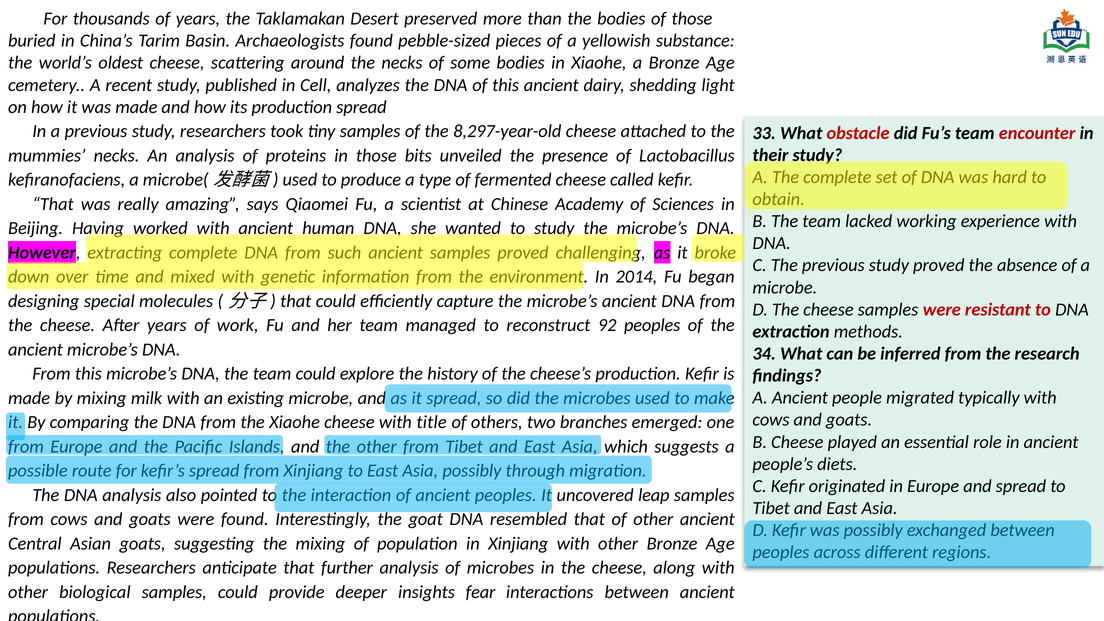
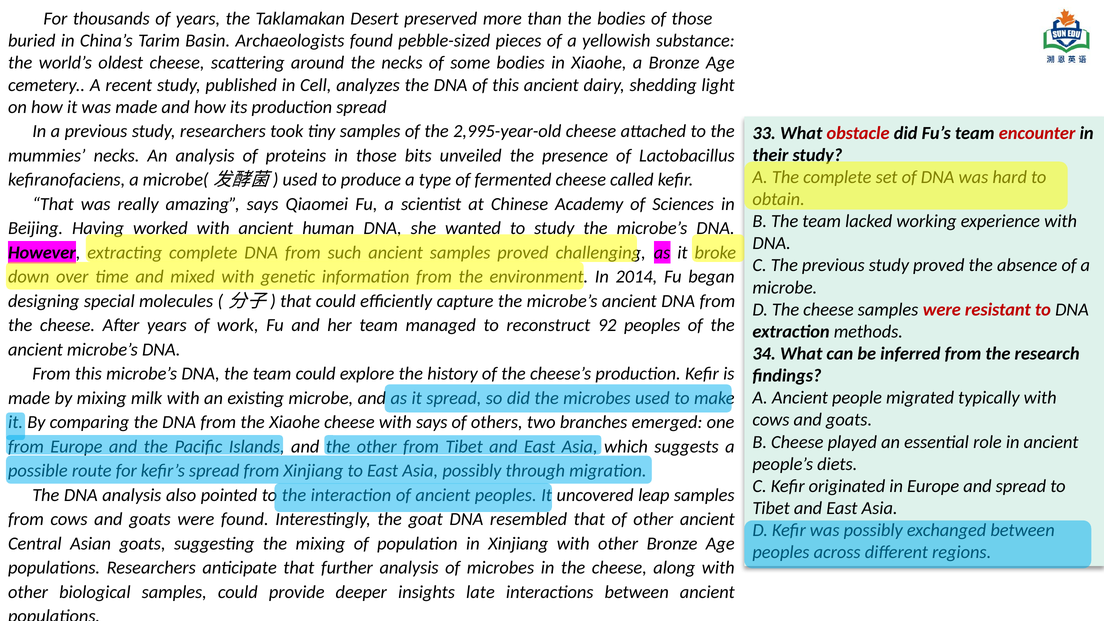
8,297-year-old: 8,297-year-old -> 2,995-year-old
with title: title -> says
fear: fear -> late
